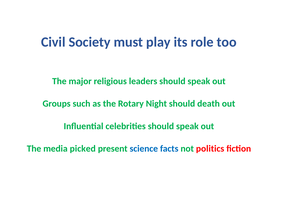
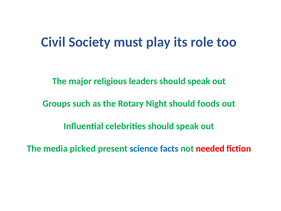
death: death -> foods
politics: politics -> needed
